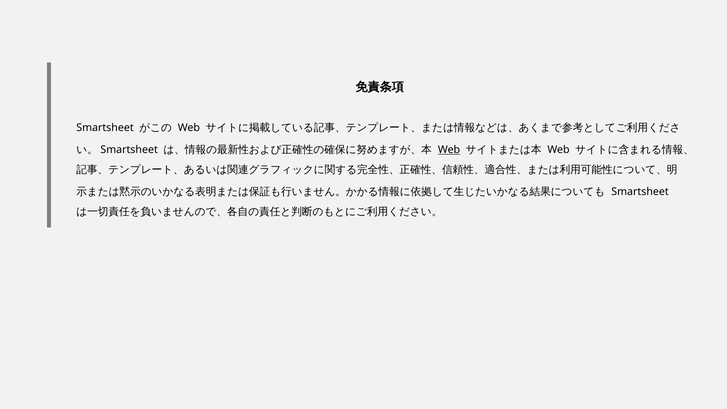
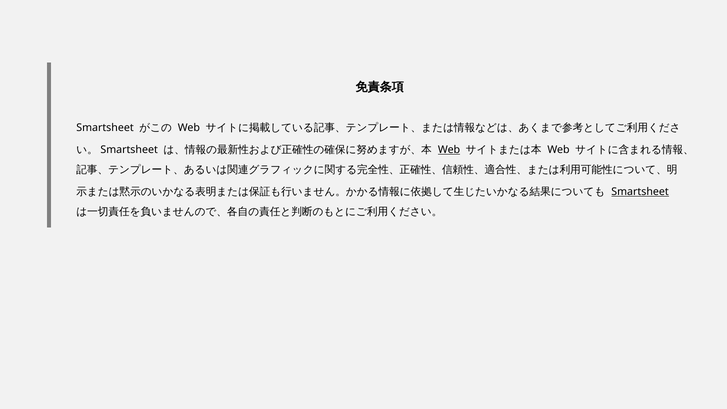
Smartsheet at (640, 192) underline: none -> present
